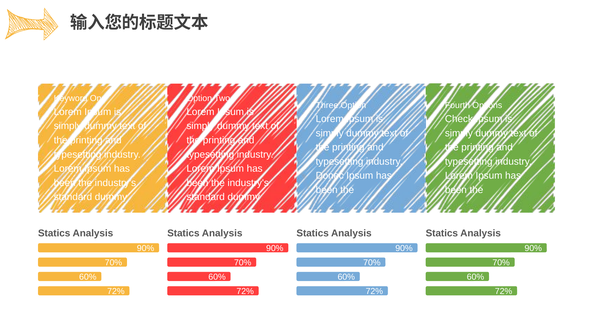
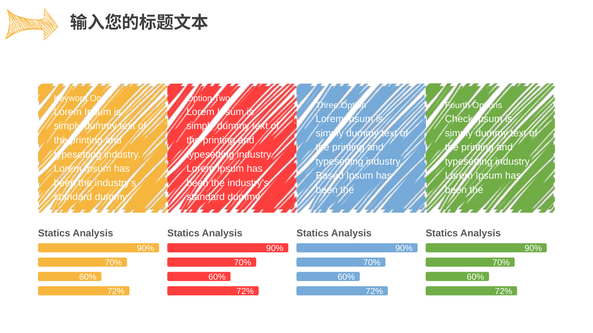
Donec: Donec -> Based
